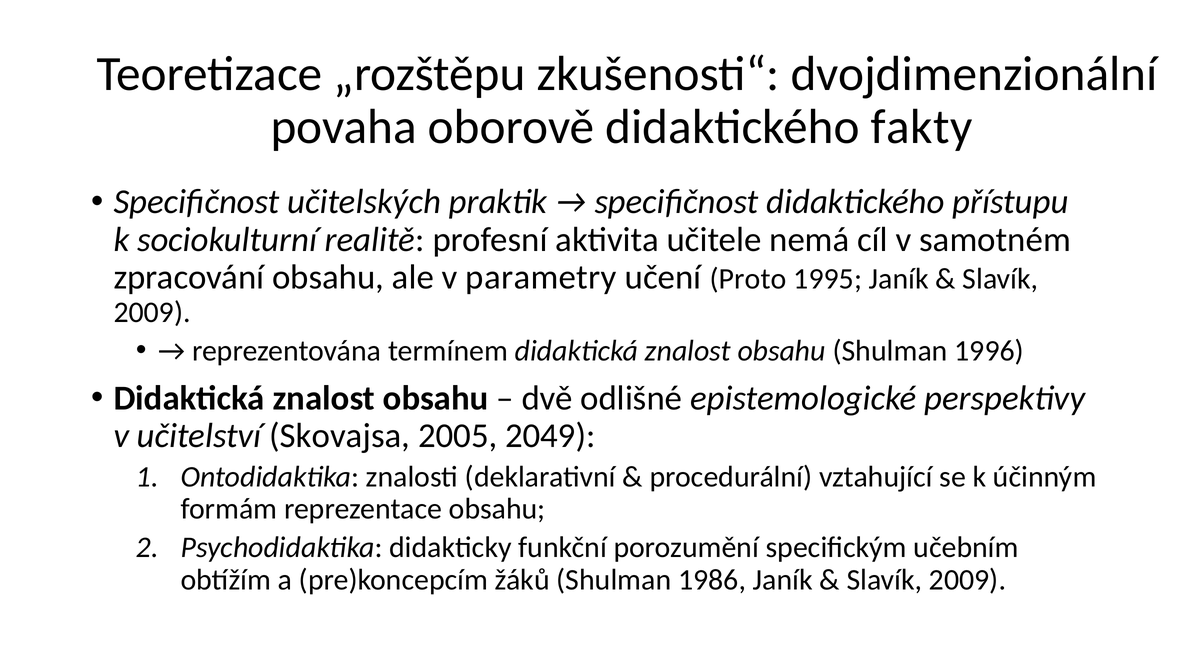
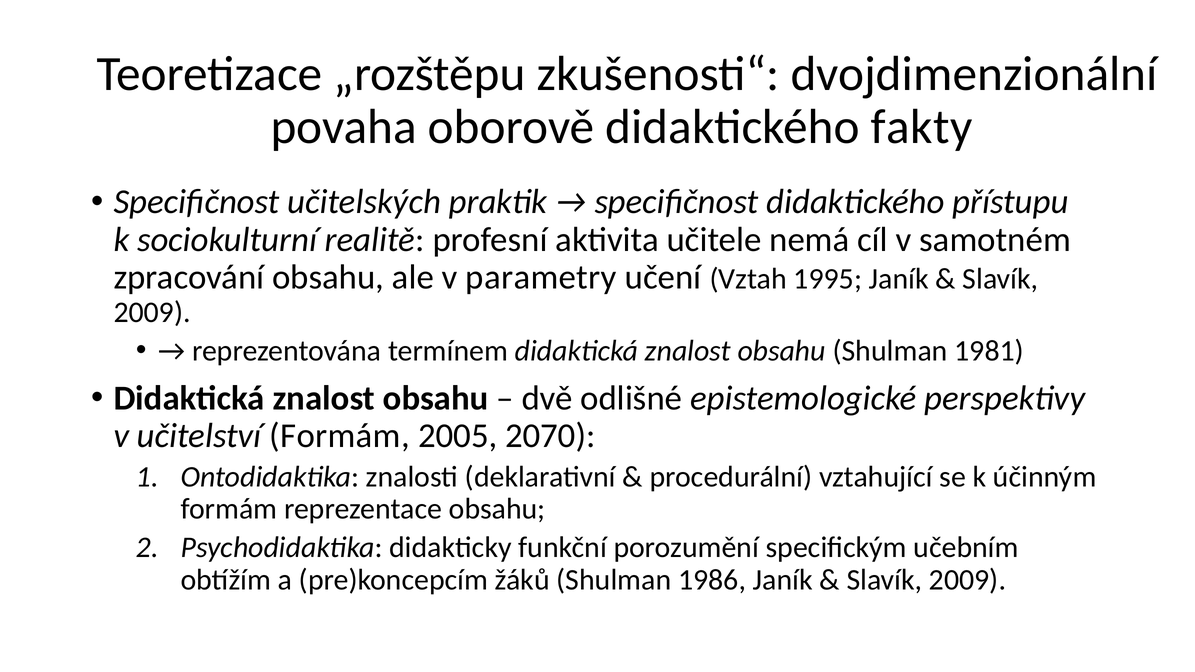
Proto: Proto -> Vztah
1996: 1996 -> 1981
učitelství Skovajsa: Skovajsa -> Formám
2049: 2049 -> 2070
